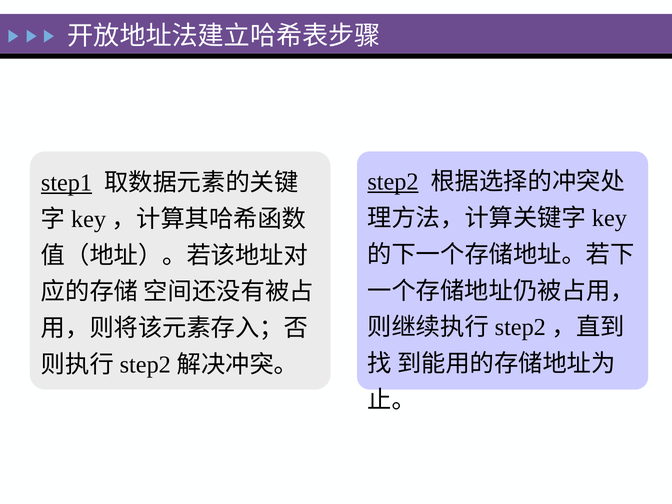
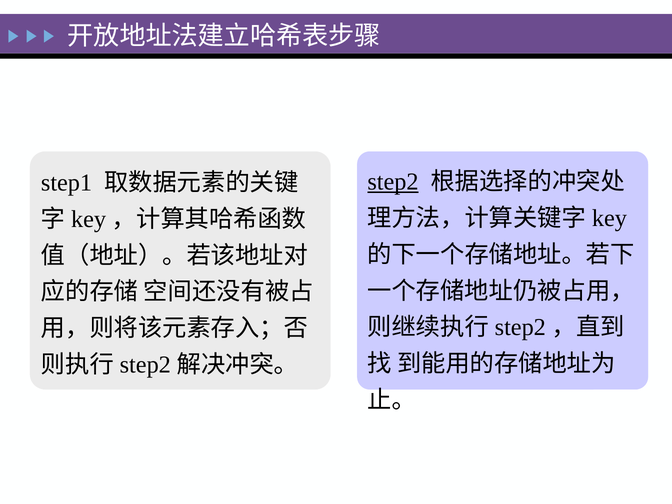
step1 underline: present -> none
